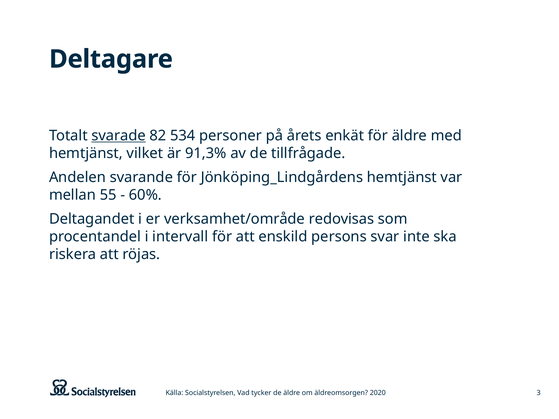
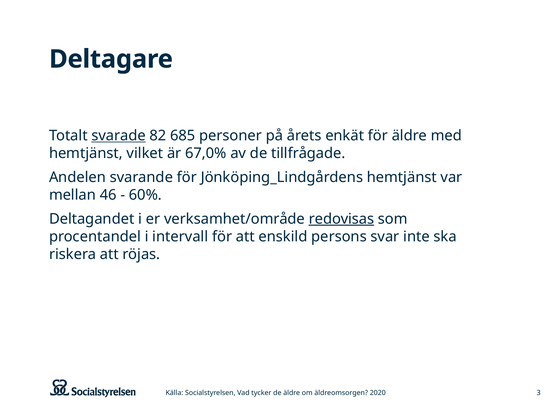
534: 534 -> 685
91,3%: 91,3% -> 67,0%
55: 55 -> 46
redovisas underline: none -> present
